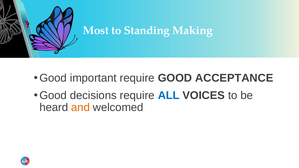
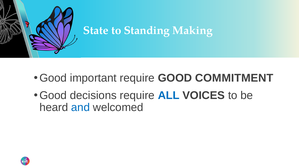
Most: Most -> State
ACCEPTANCE: ACCEPTANCE -> COMMITMENT
and colour: orange -> blue
